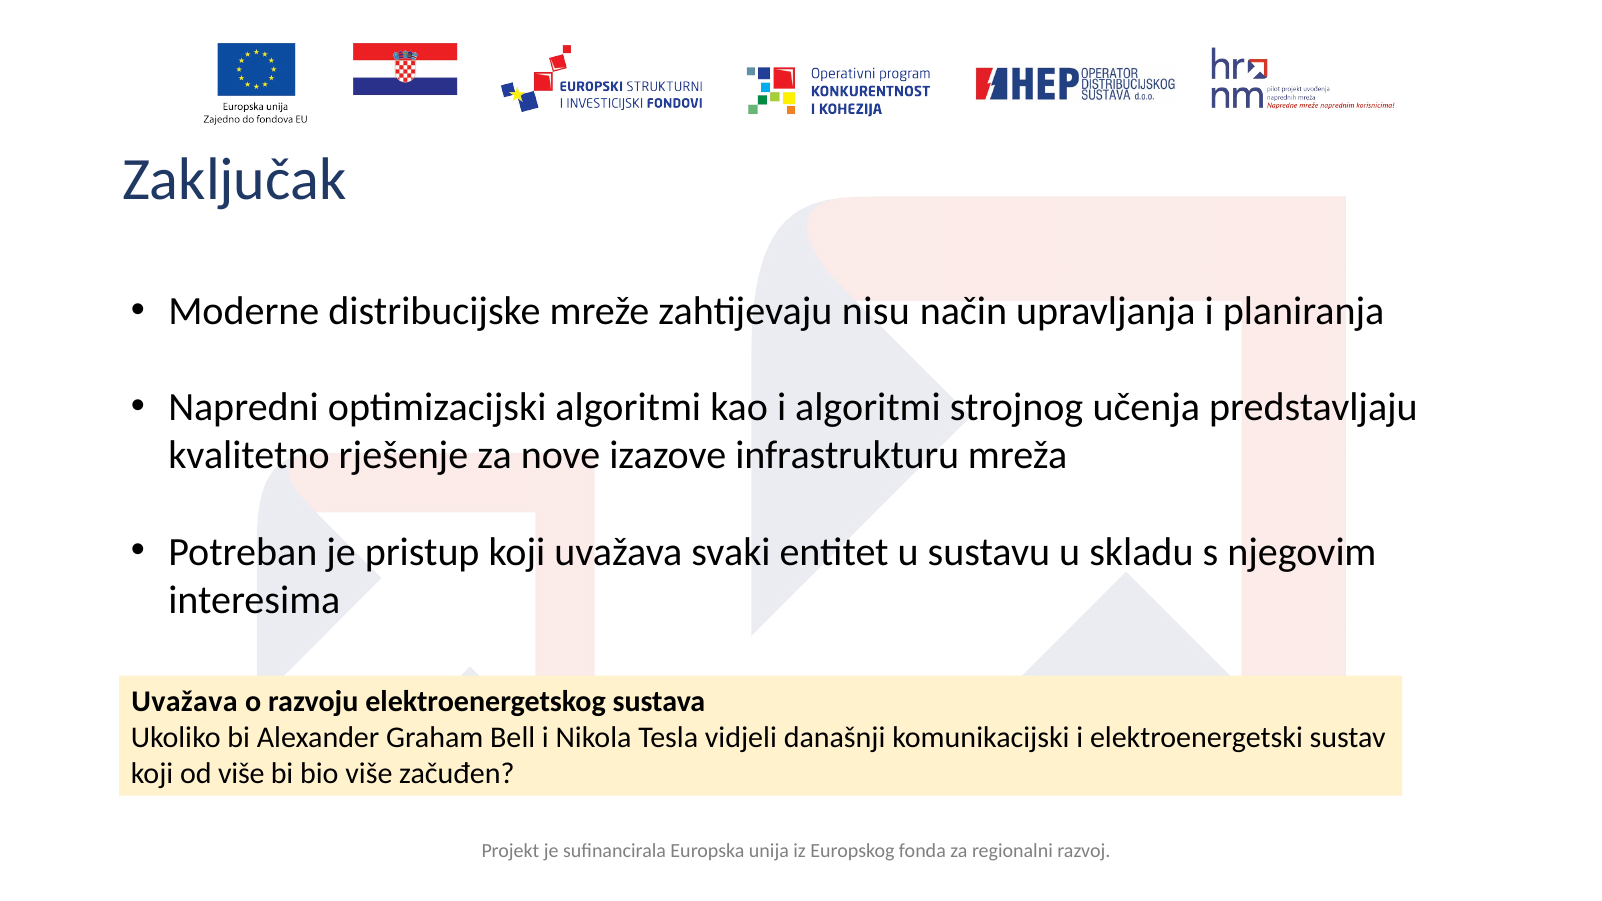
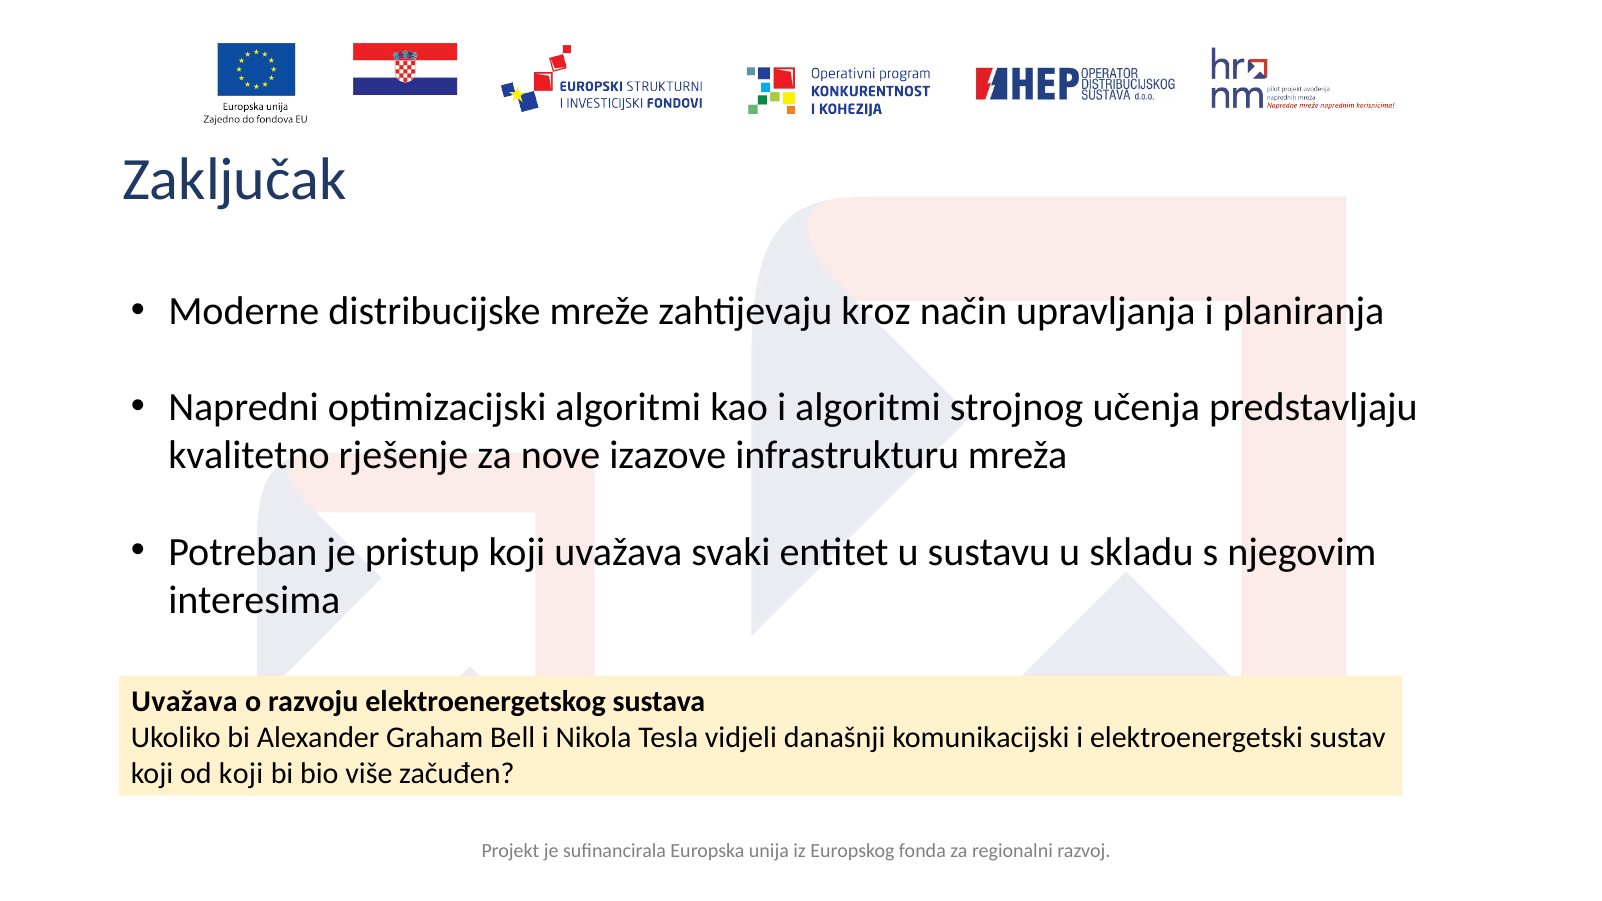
nisu: nisu -> kroz
od više: više -> koji
